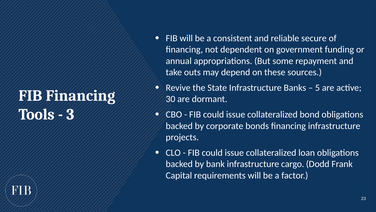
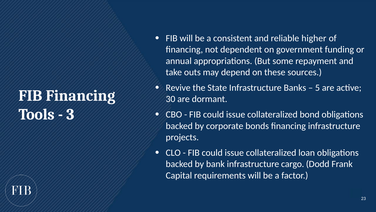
secure: secure -> higher
